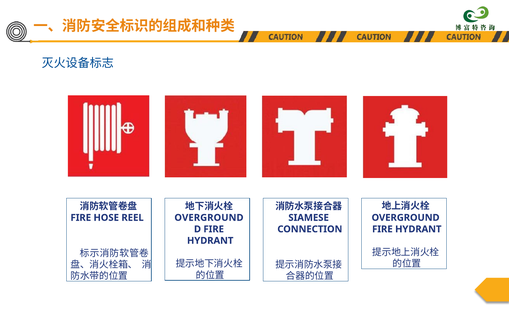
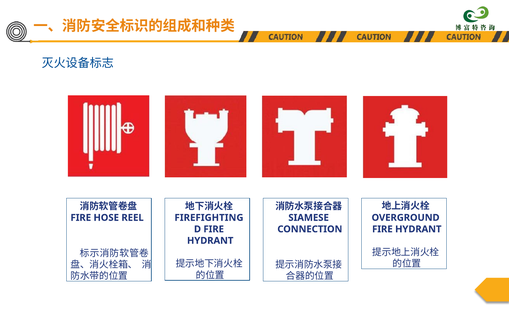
OVERGROUND at (209, 218): OVERGROUND -> FIREFIGHTING
